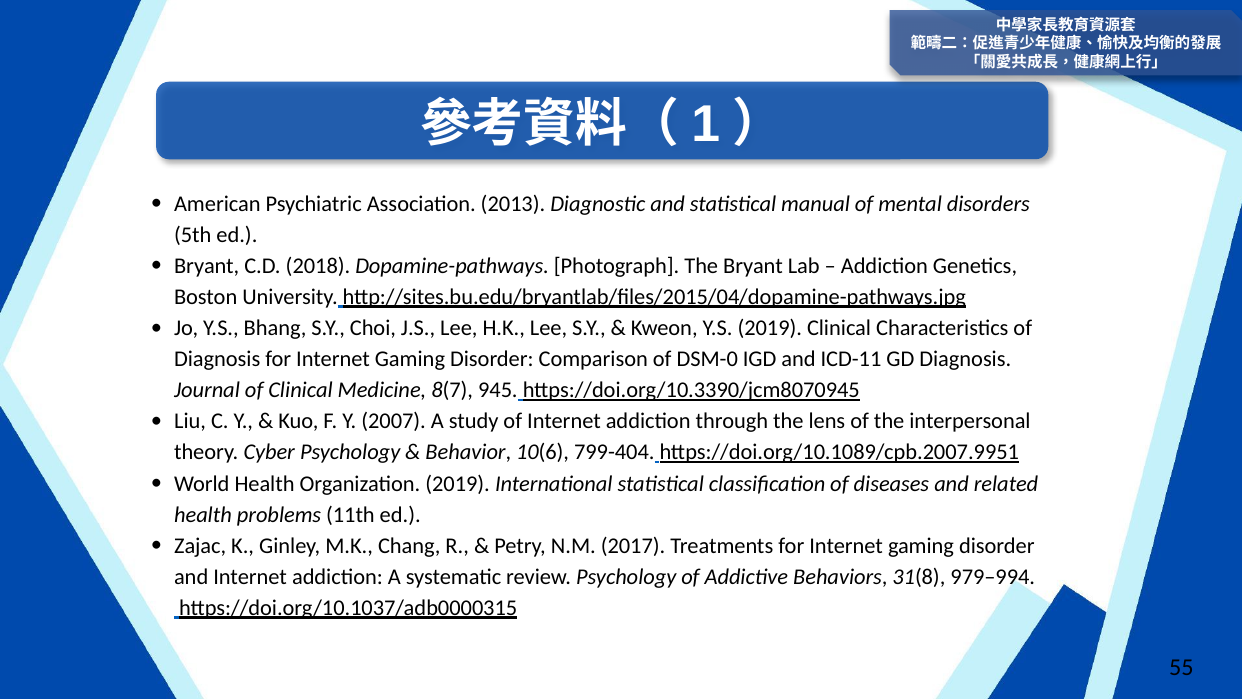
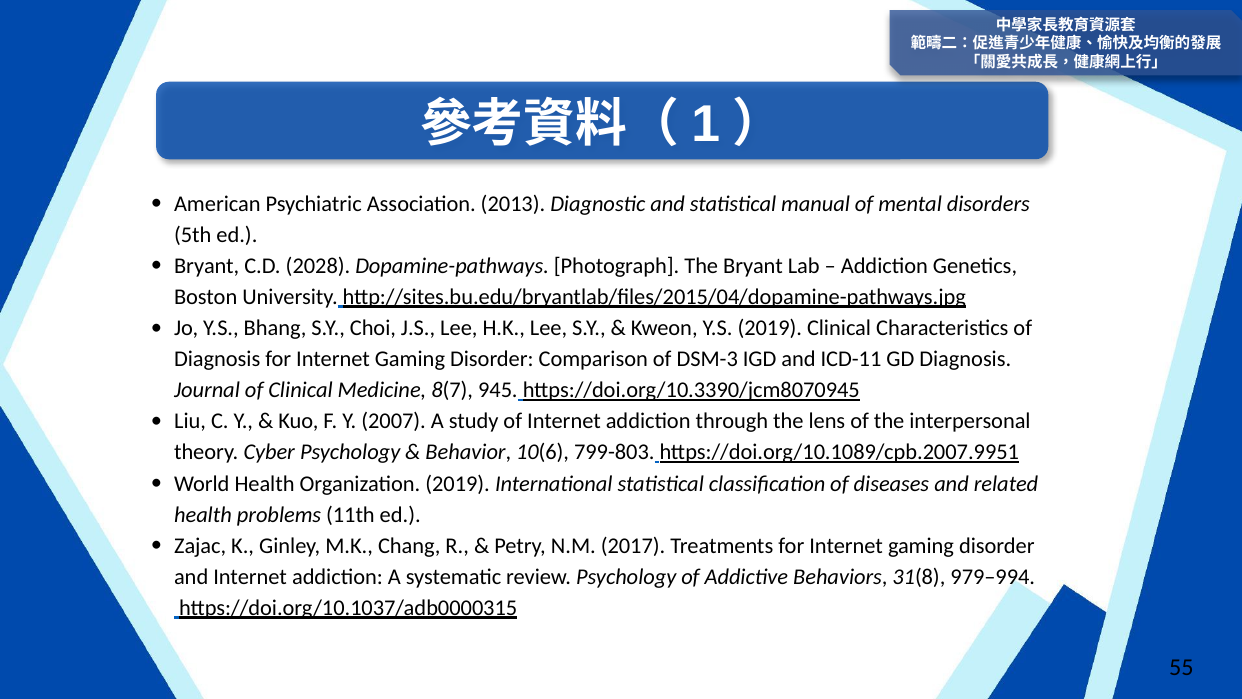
2018: 2018 -> 2028
DSM-0: DSM-0 -> DSM-3
799-404: 799-404 -> 799-803
